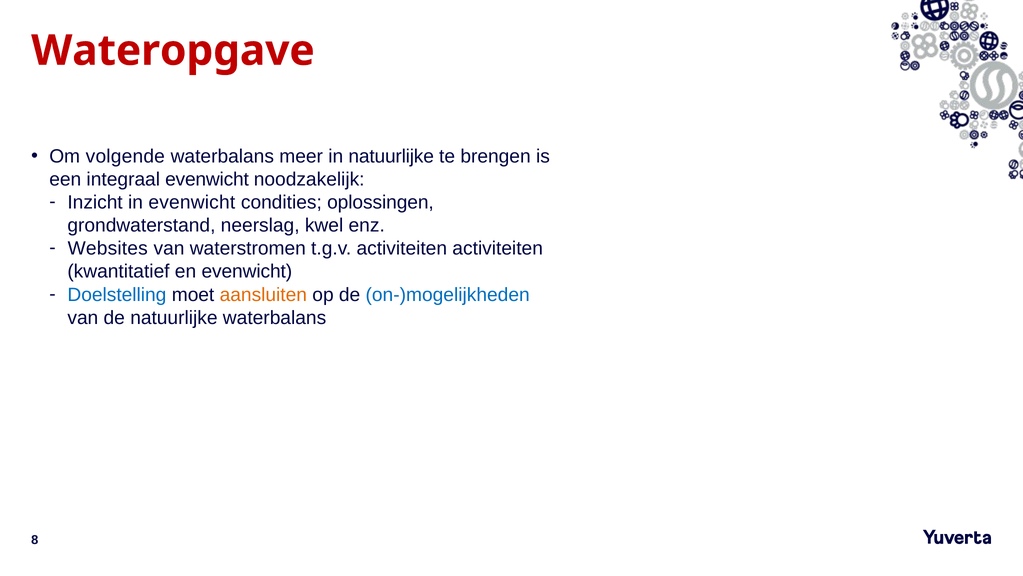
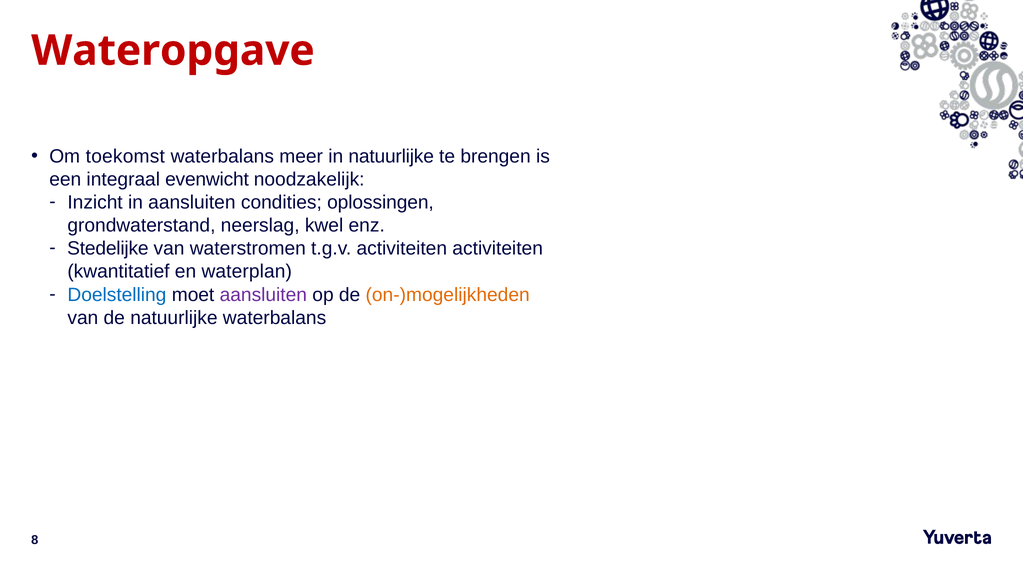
volgende: volgende -> toekomst
in evenwicht: evenwicht -> aansluiten
Websites: Websites -> Stedelijke
en evenwicht: evenwicht -> waterplan
aansluiten at (263, 294) colour: orange -> purple
on-)mogelijkheden colour: blue -> orange
